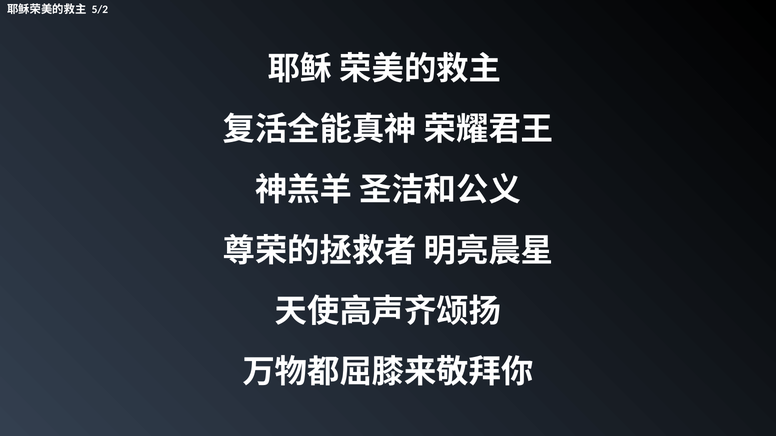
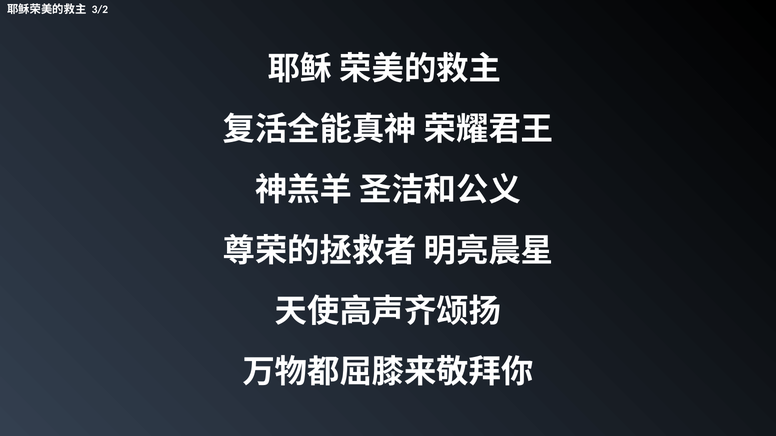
5/2: 5/2 -> 3/2
